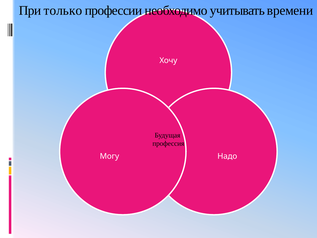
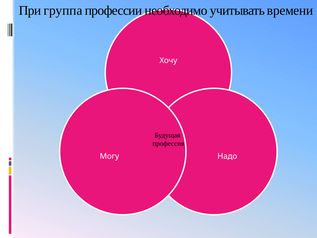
только: только -> группа
